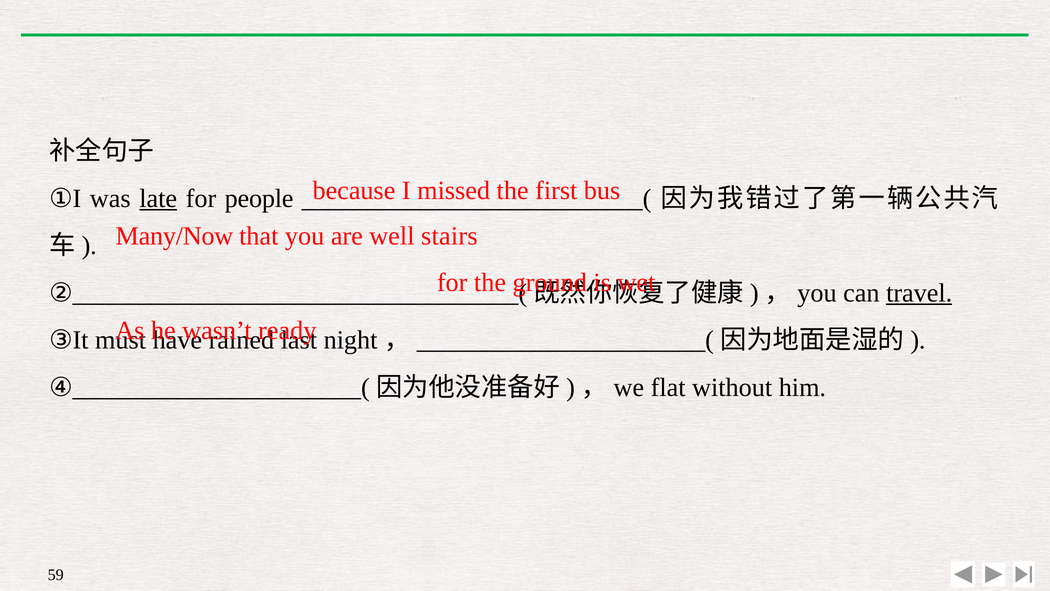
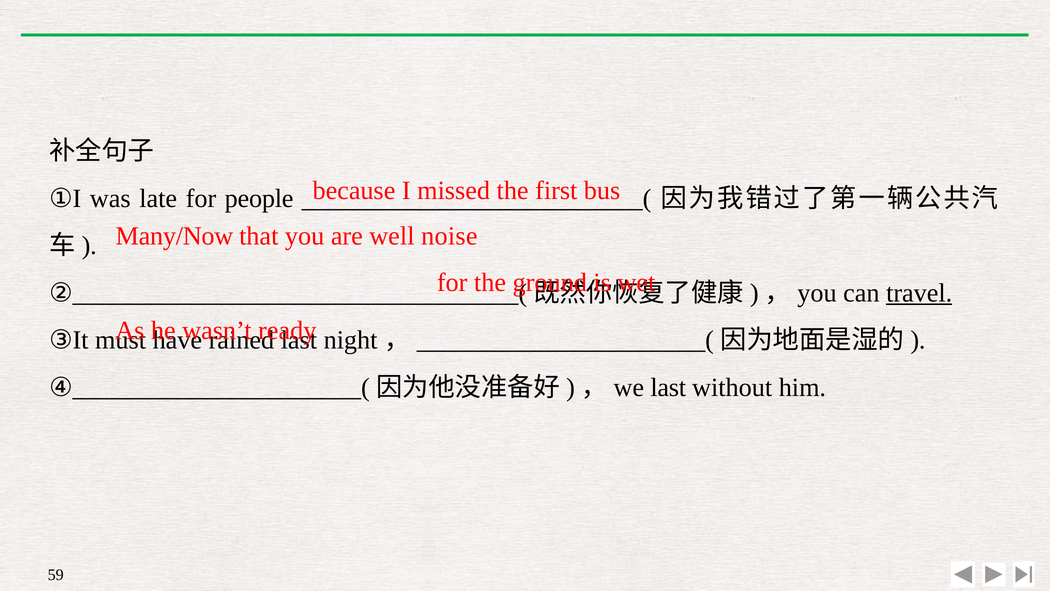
late underline: present -> none
stairs: stairs -> noise
flat at (668, 387): flat -> last
